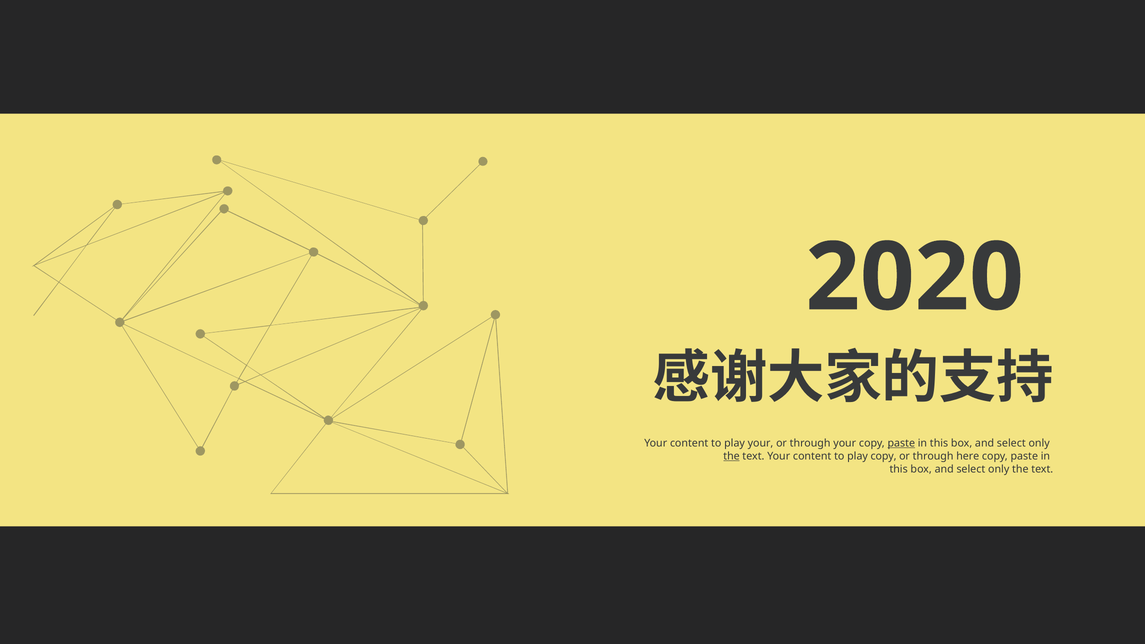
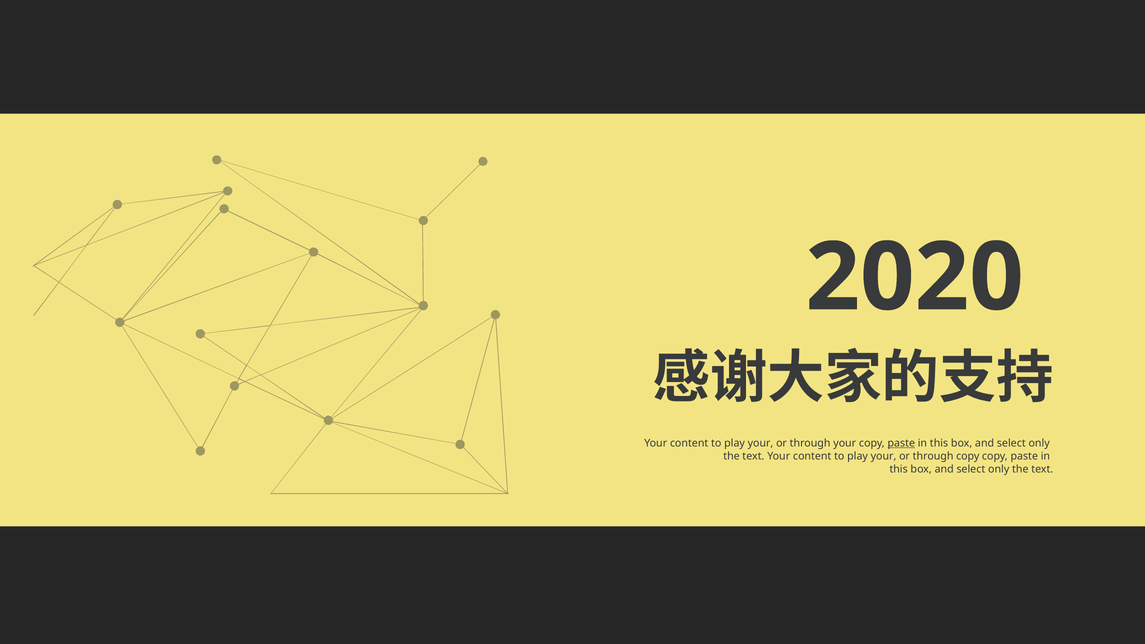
the at (732, 456) underline: present -> none
copy at (884, 456): copy -> your
through here: here -> copy
